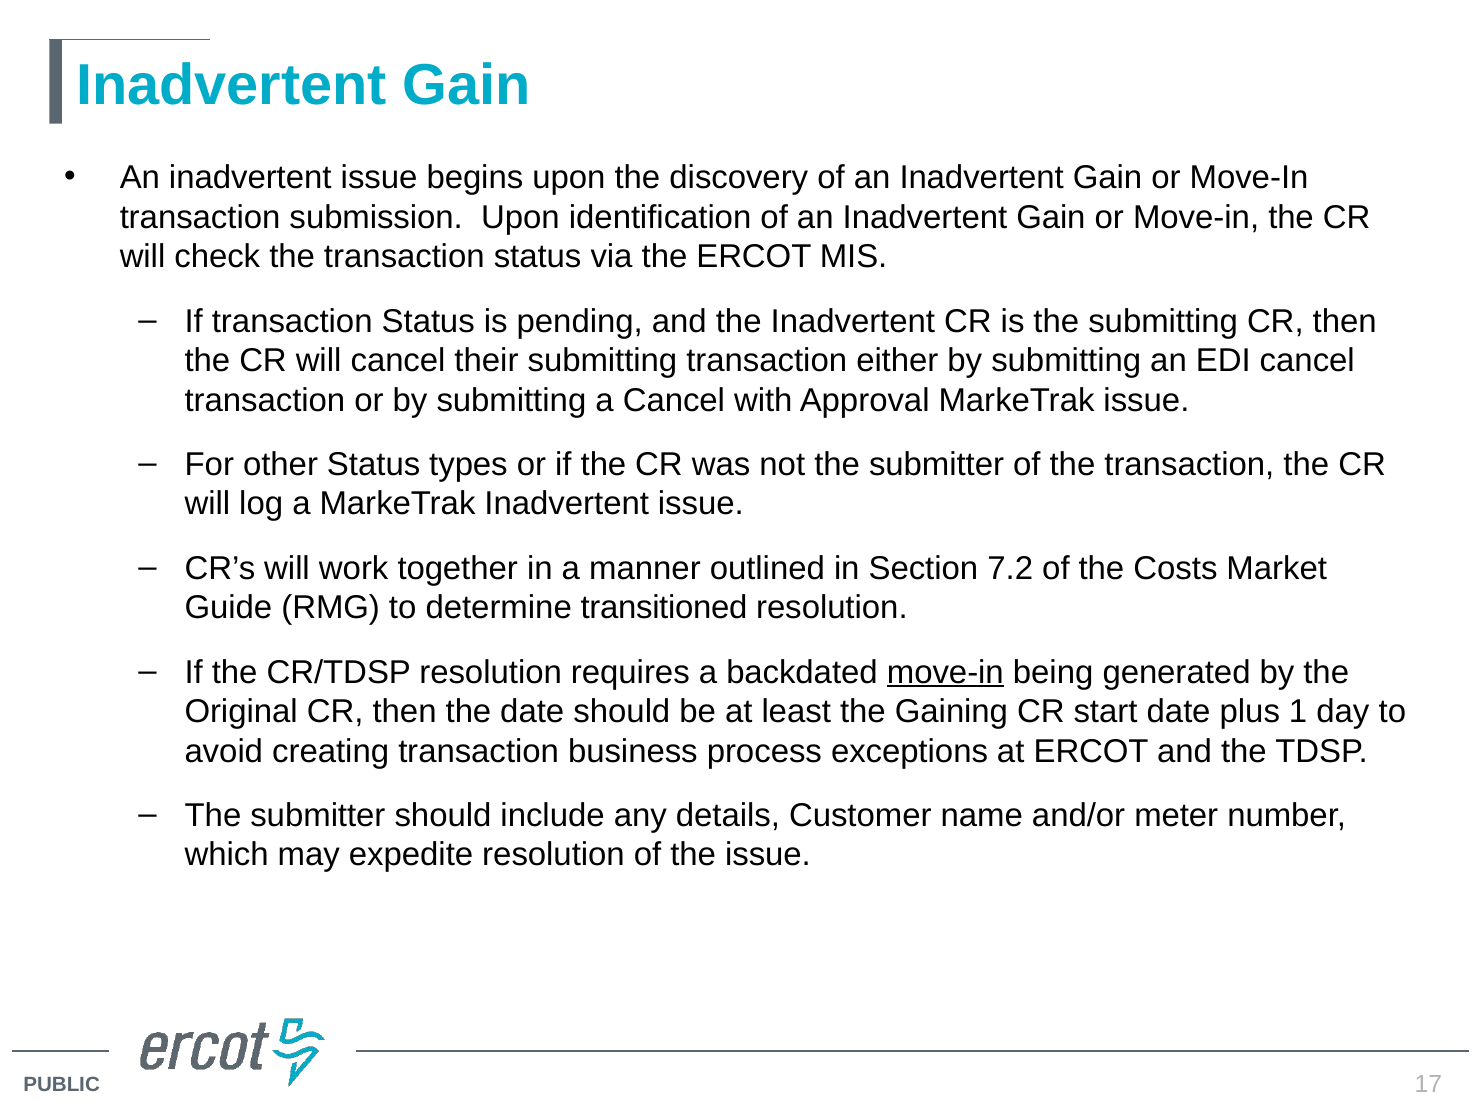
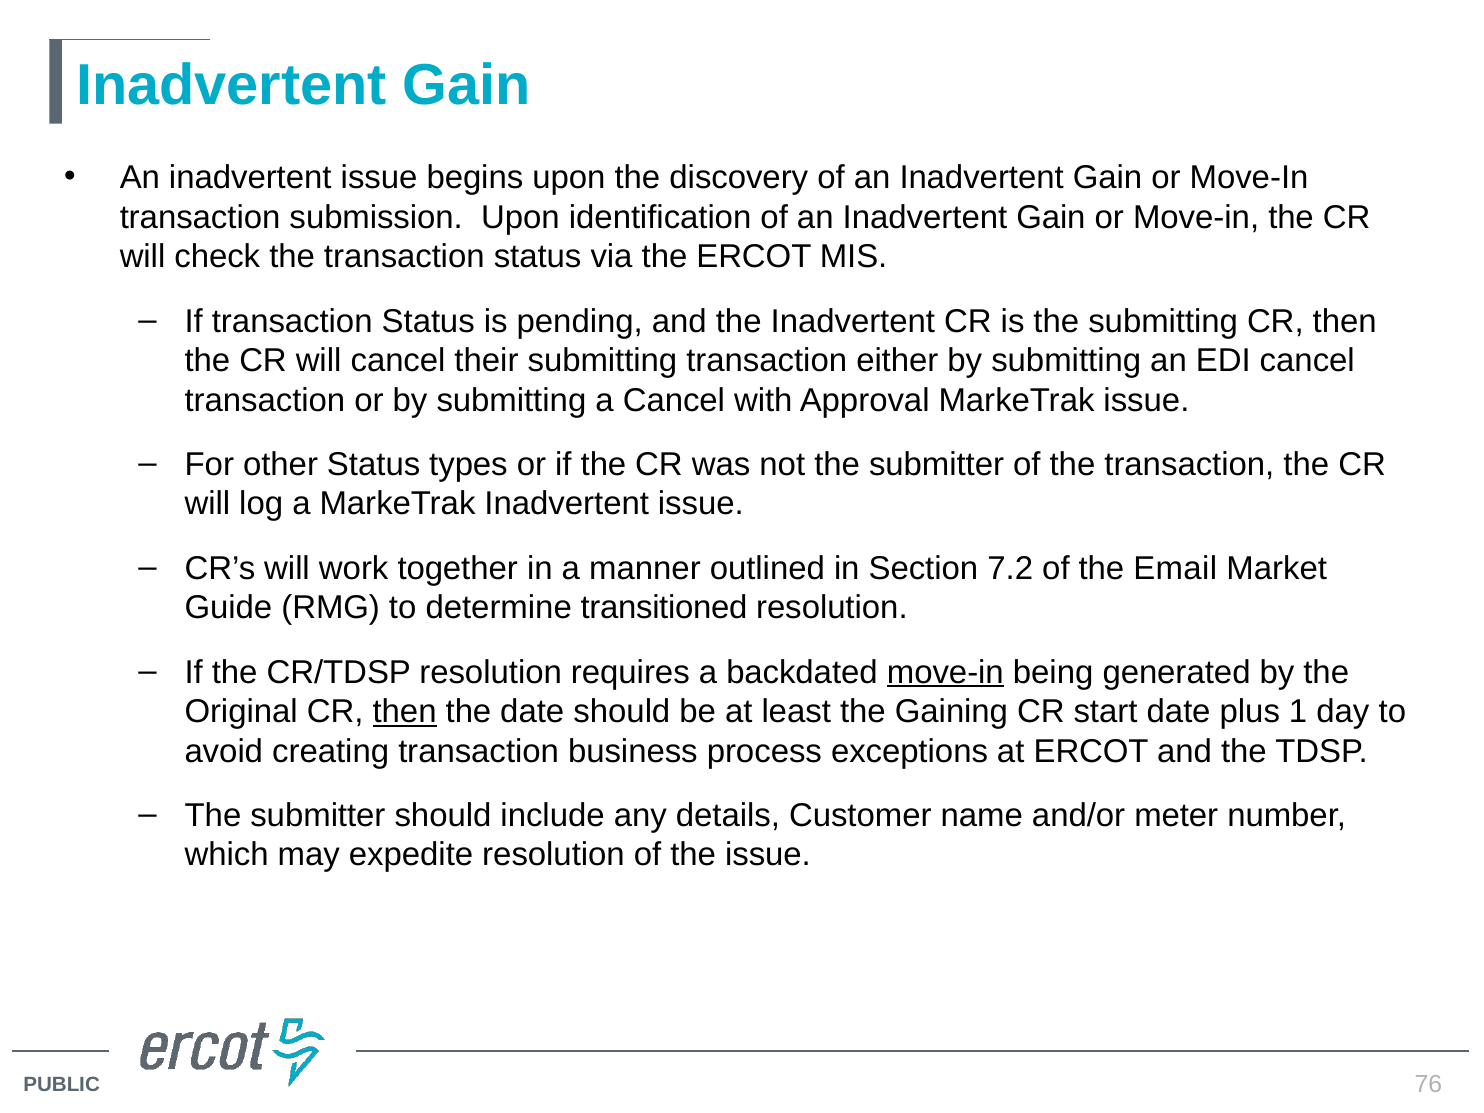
Costs: Costs -> Email
then at (405, 712) underline: none -> present
17: 17 -> 76
